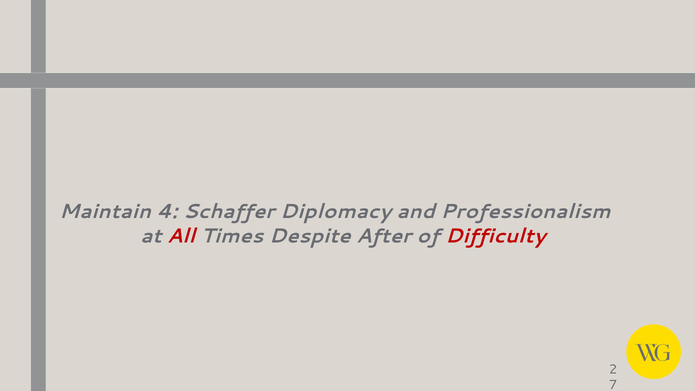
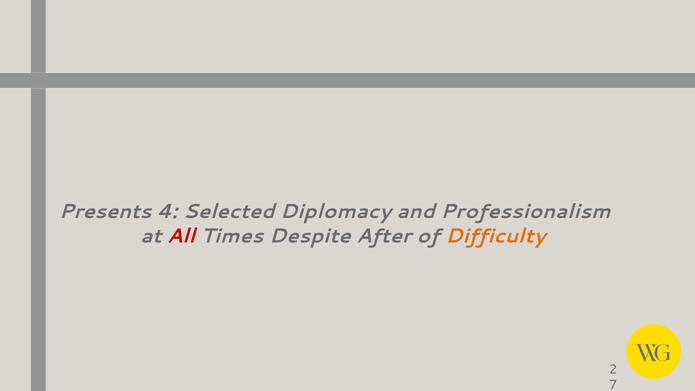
Maintain: Maintain -> Presents
Schaffer: Schaffer -> Selected
Difficulty colour: red -> orange
